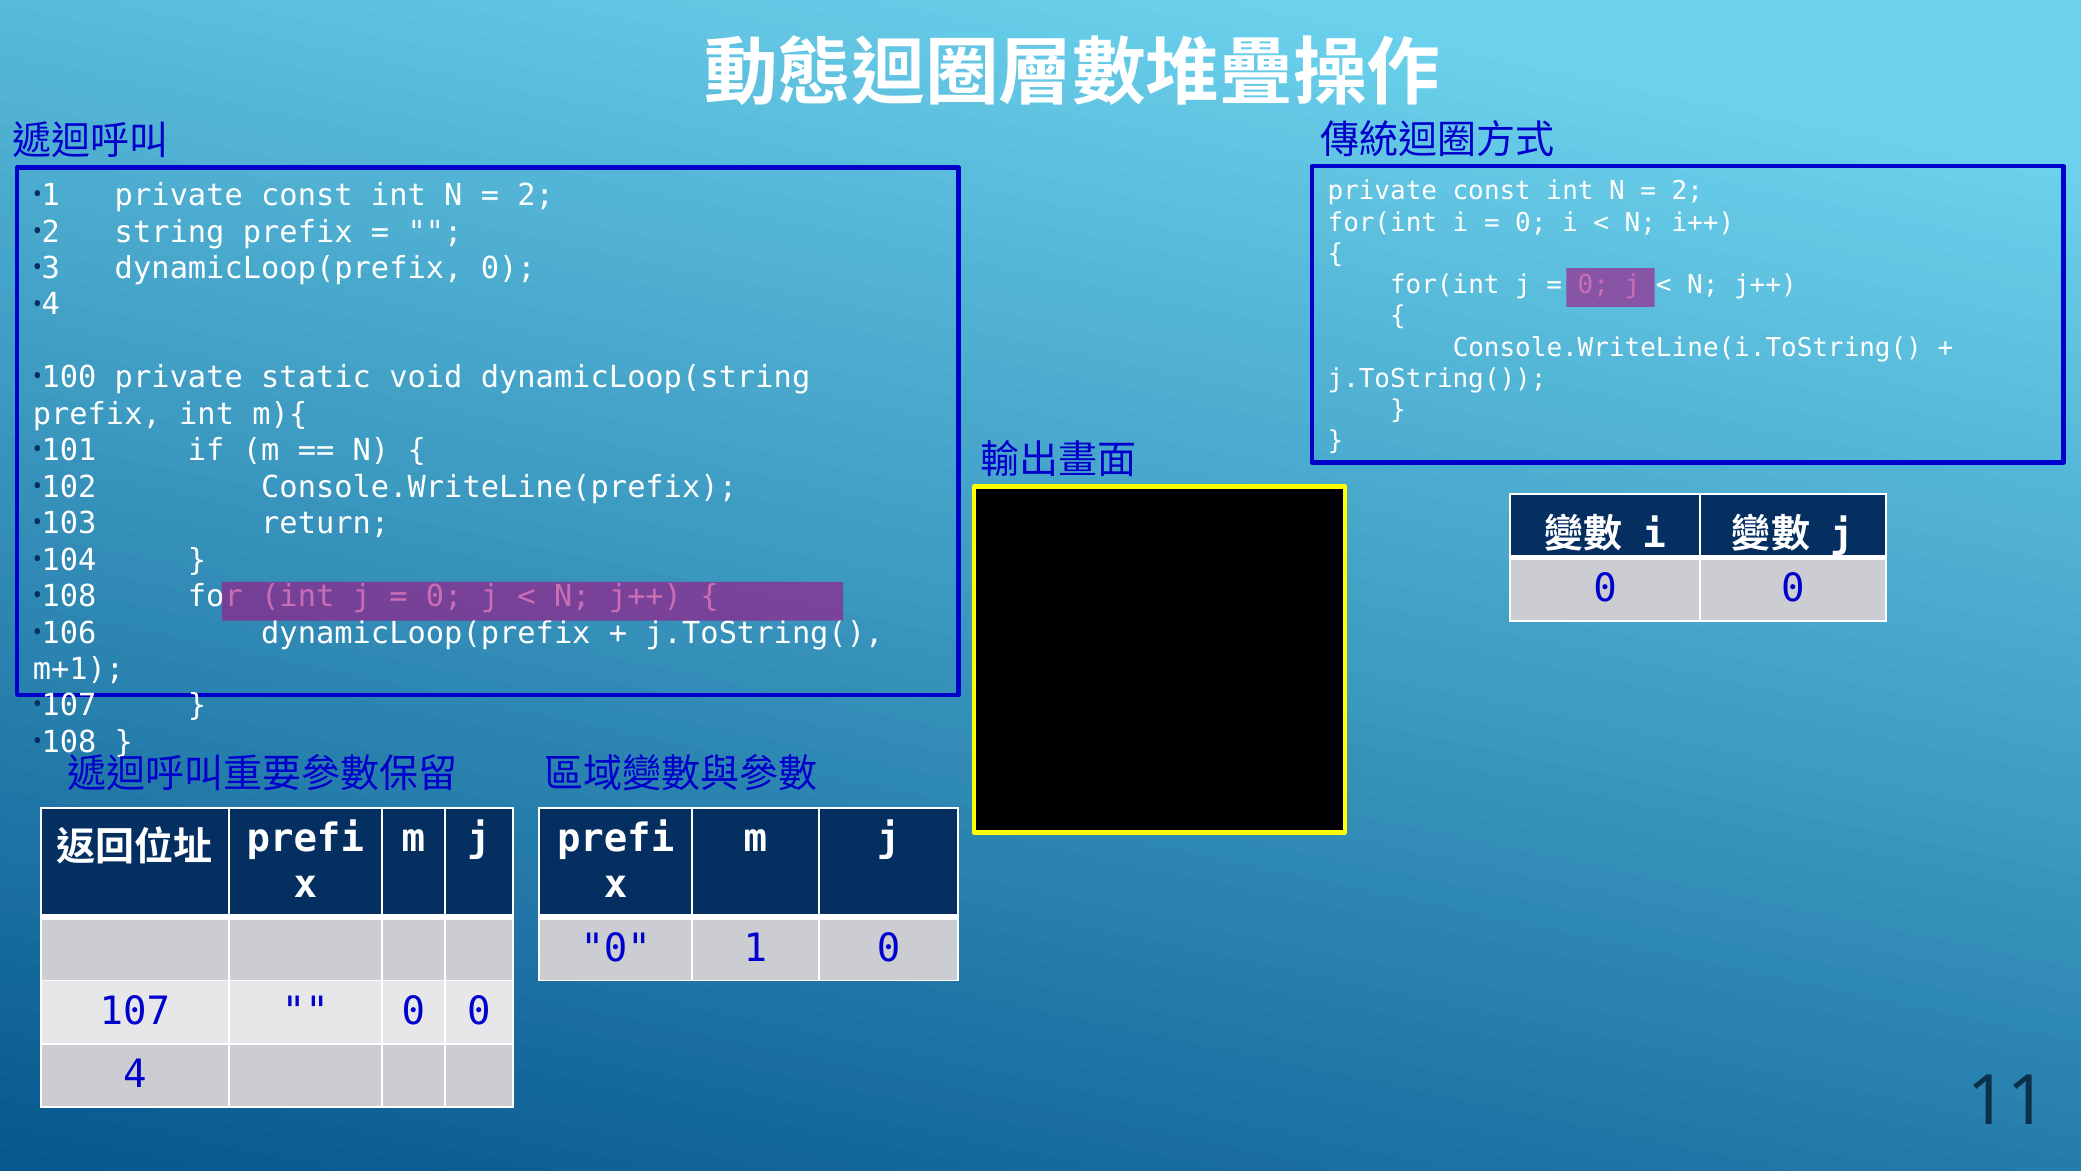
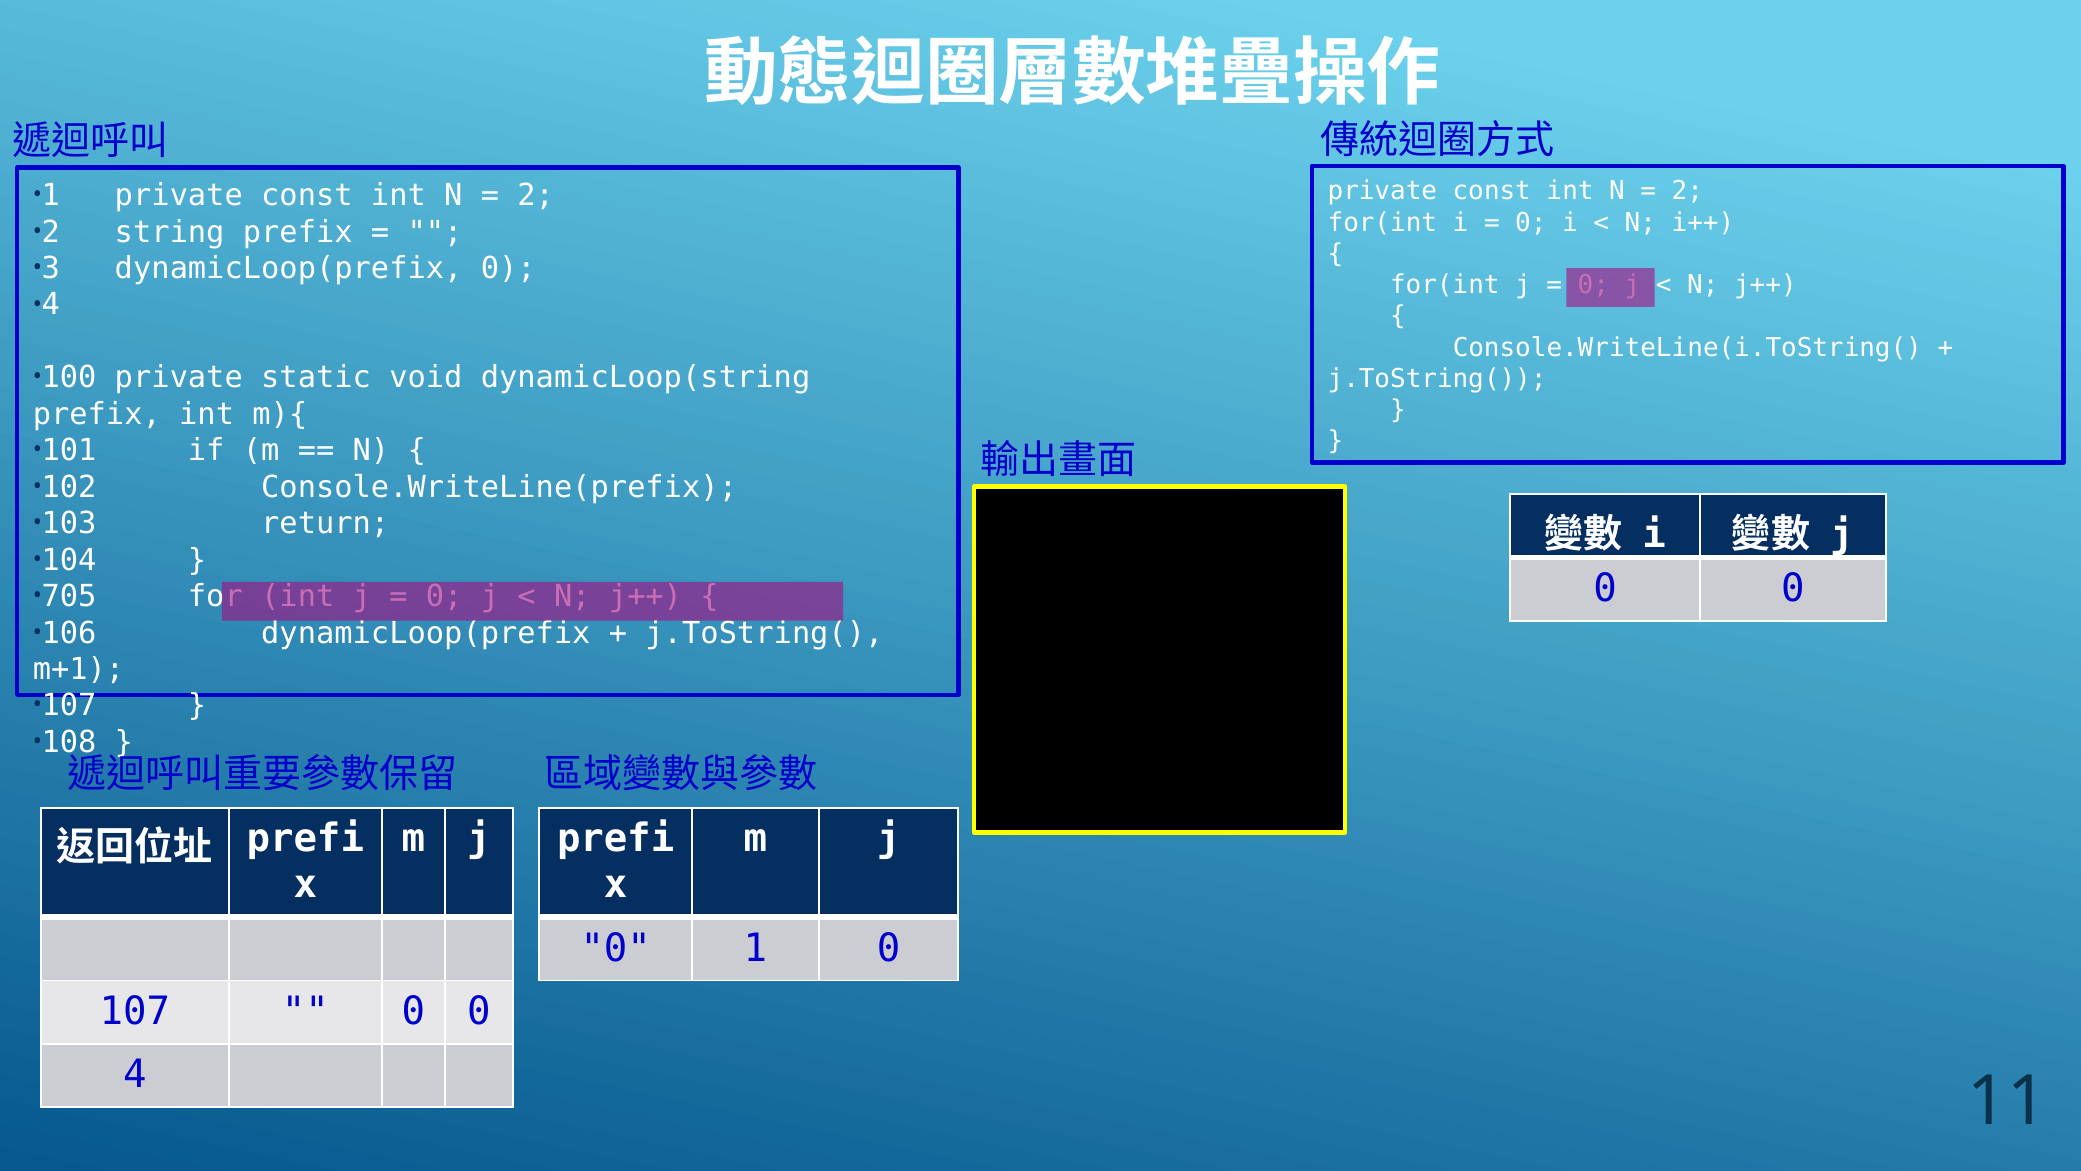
108 at (69, 596): 108 -> 705
